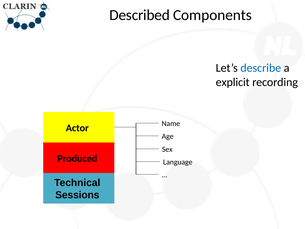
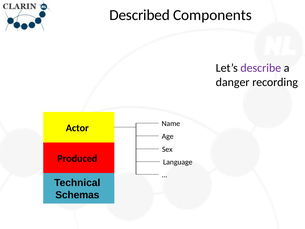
describe colour: blue -> purple
explicit: explicit -> danger
Sessions: Sessions -> Schemas
